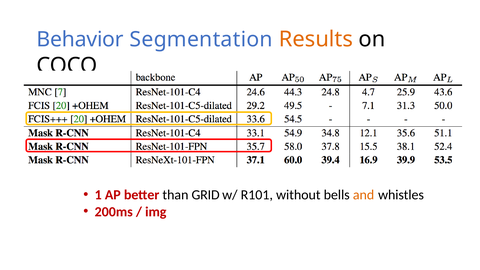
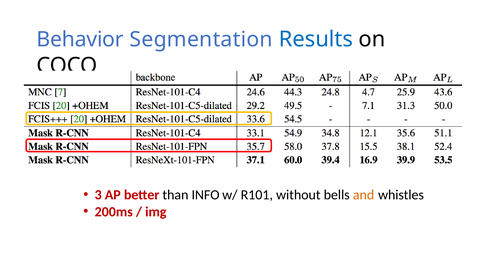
Results colour: orange -> blue
1: 1 -> 3
GRID: GRID -> INFO
